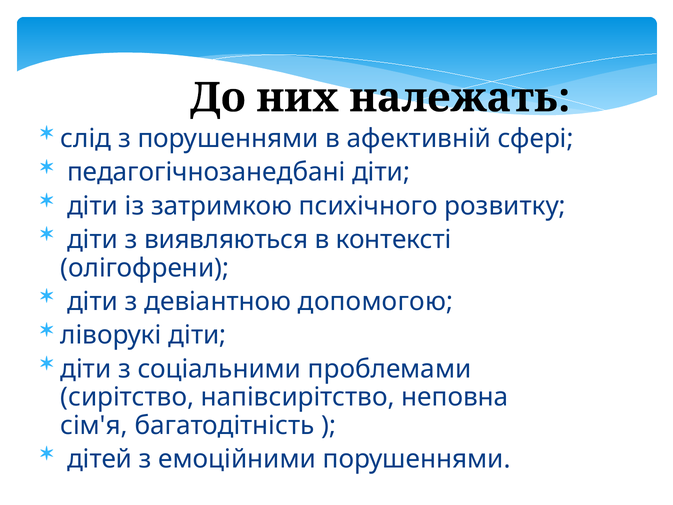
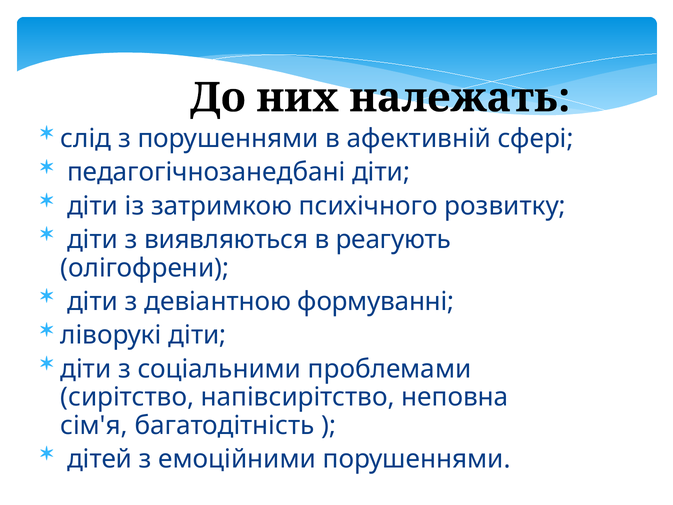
контексті: контексті -> реагують
допомогою: допомогою -> формуванні
